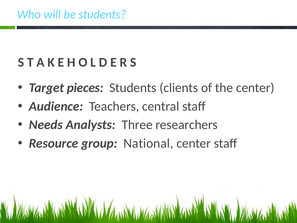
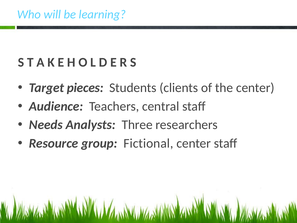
be students: students -> learning
National: National -> Fictional
